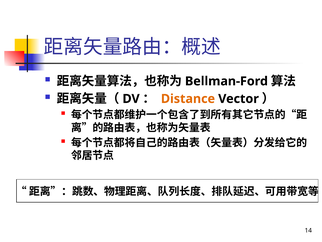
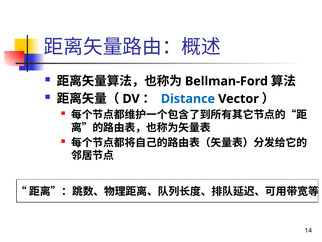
Distance colour: orange -> blue
